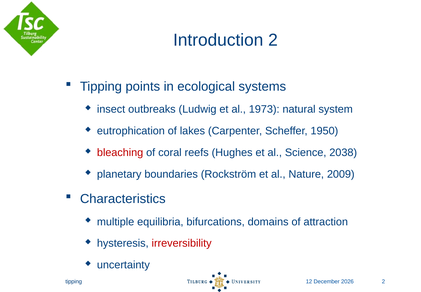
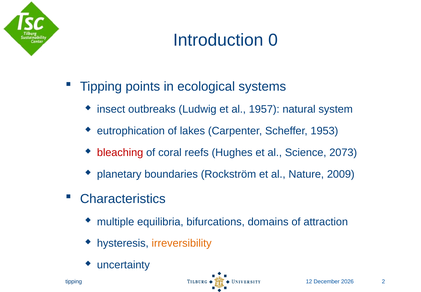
Introduction 2: 2 -> 0
1973: 1973 -> 1957
1950: 1950 -> 1953
2038: 2038 -> 2073
irreversibility colour: red -> orange
